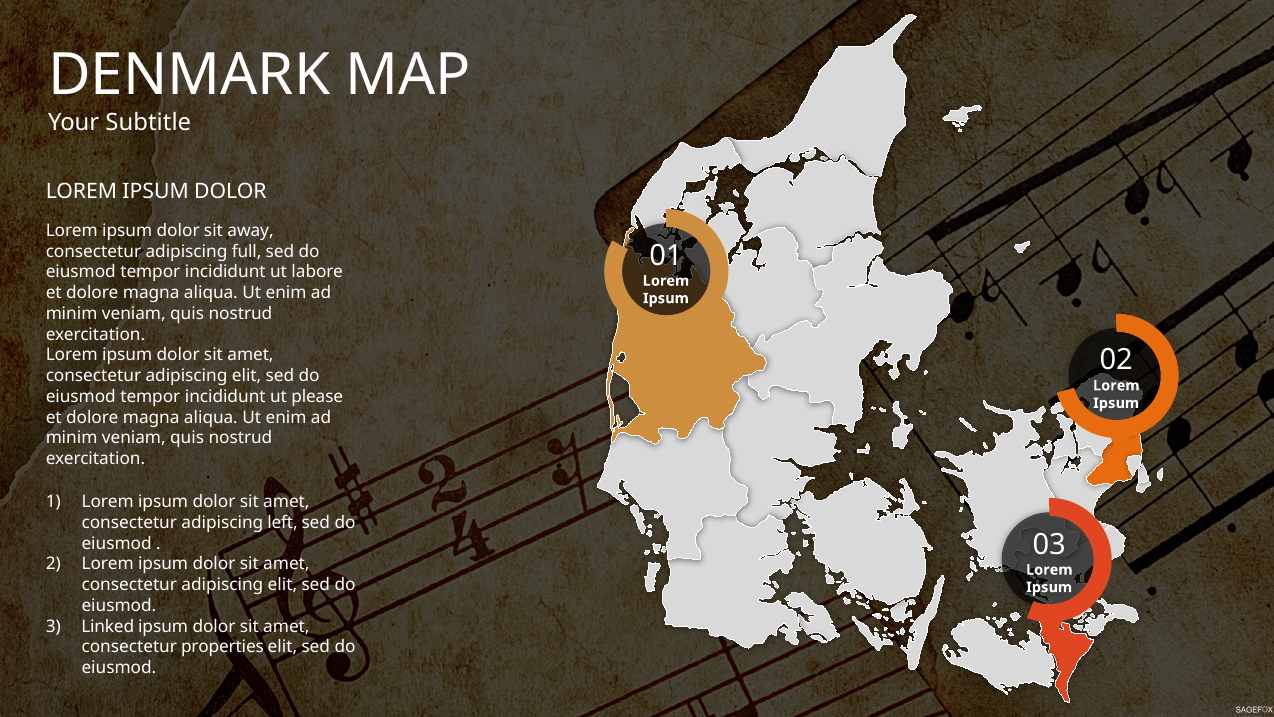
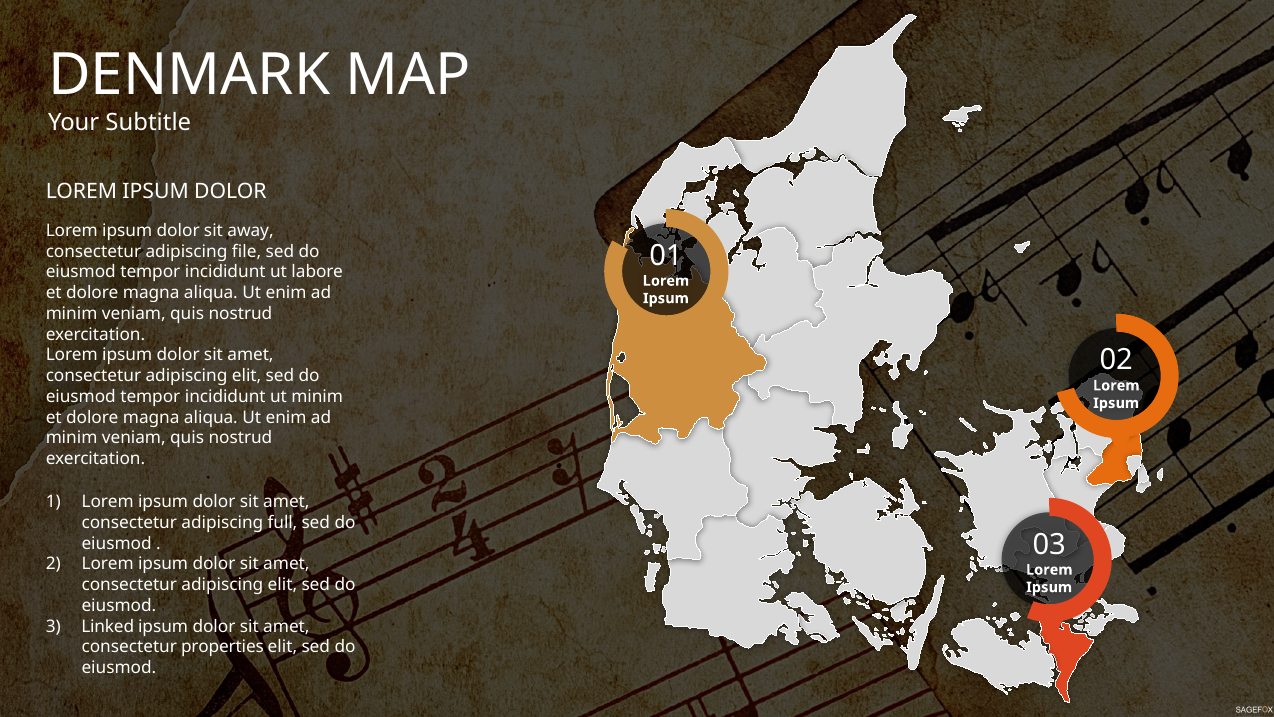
full: full -> file
ut please: please -> minim
left: left -> full
